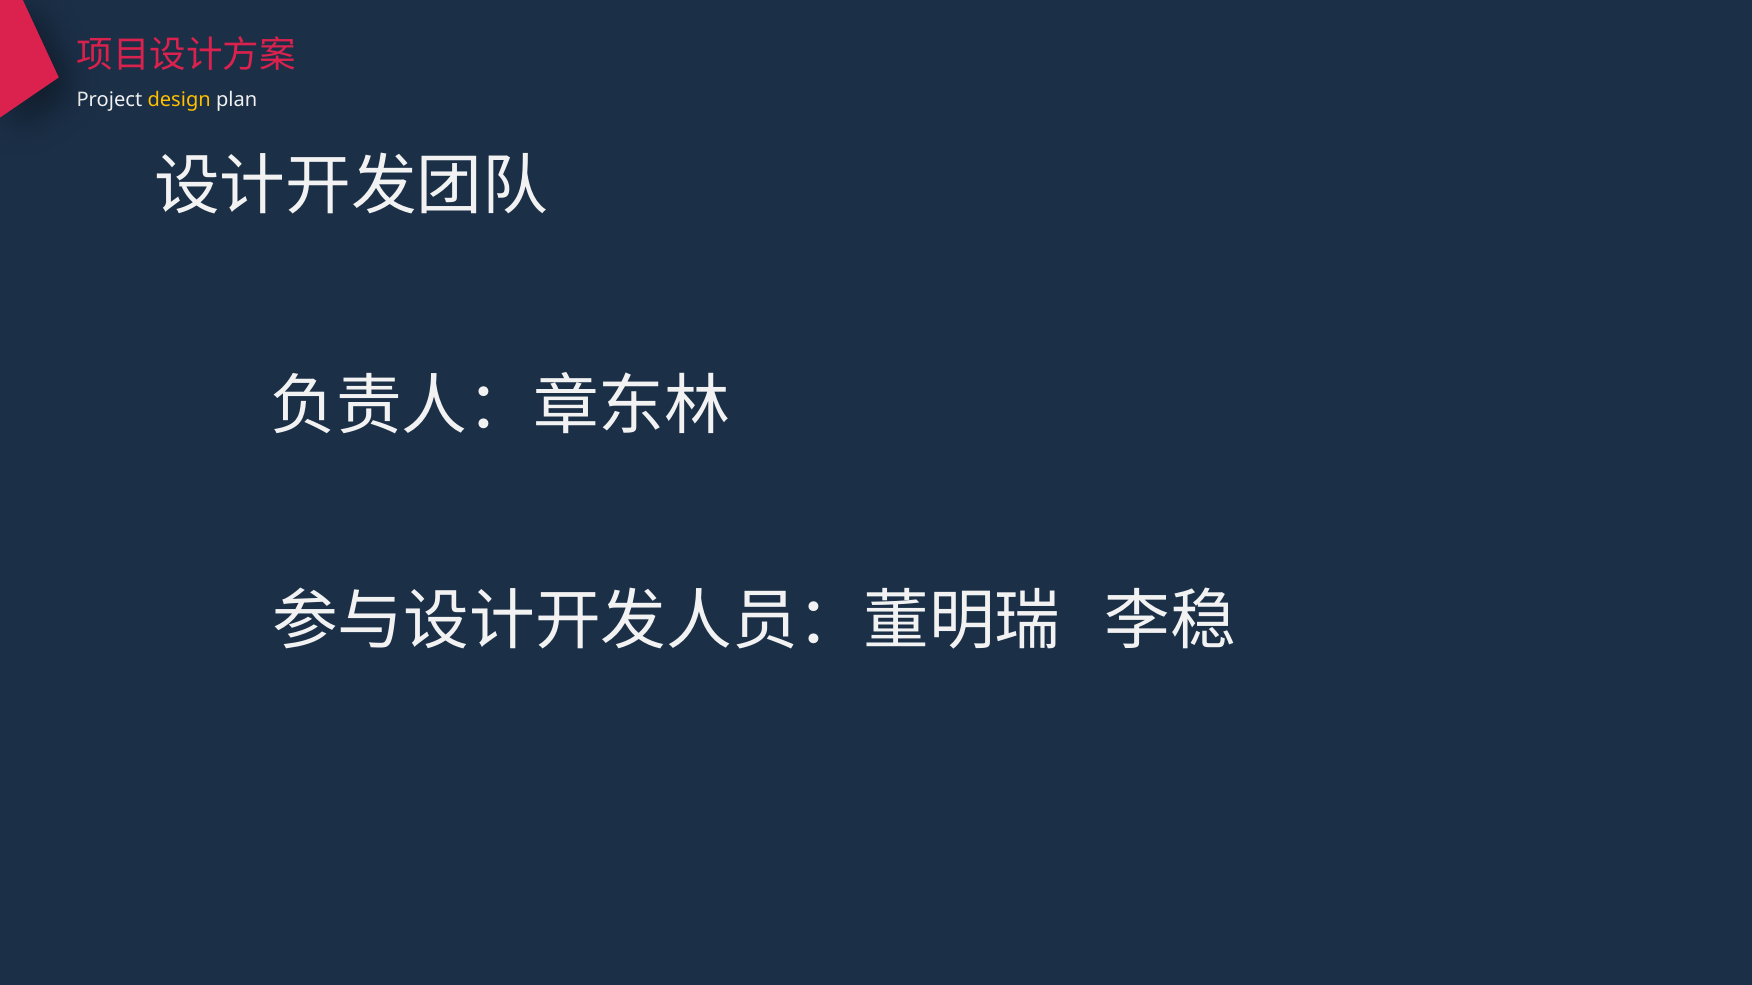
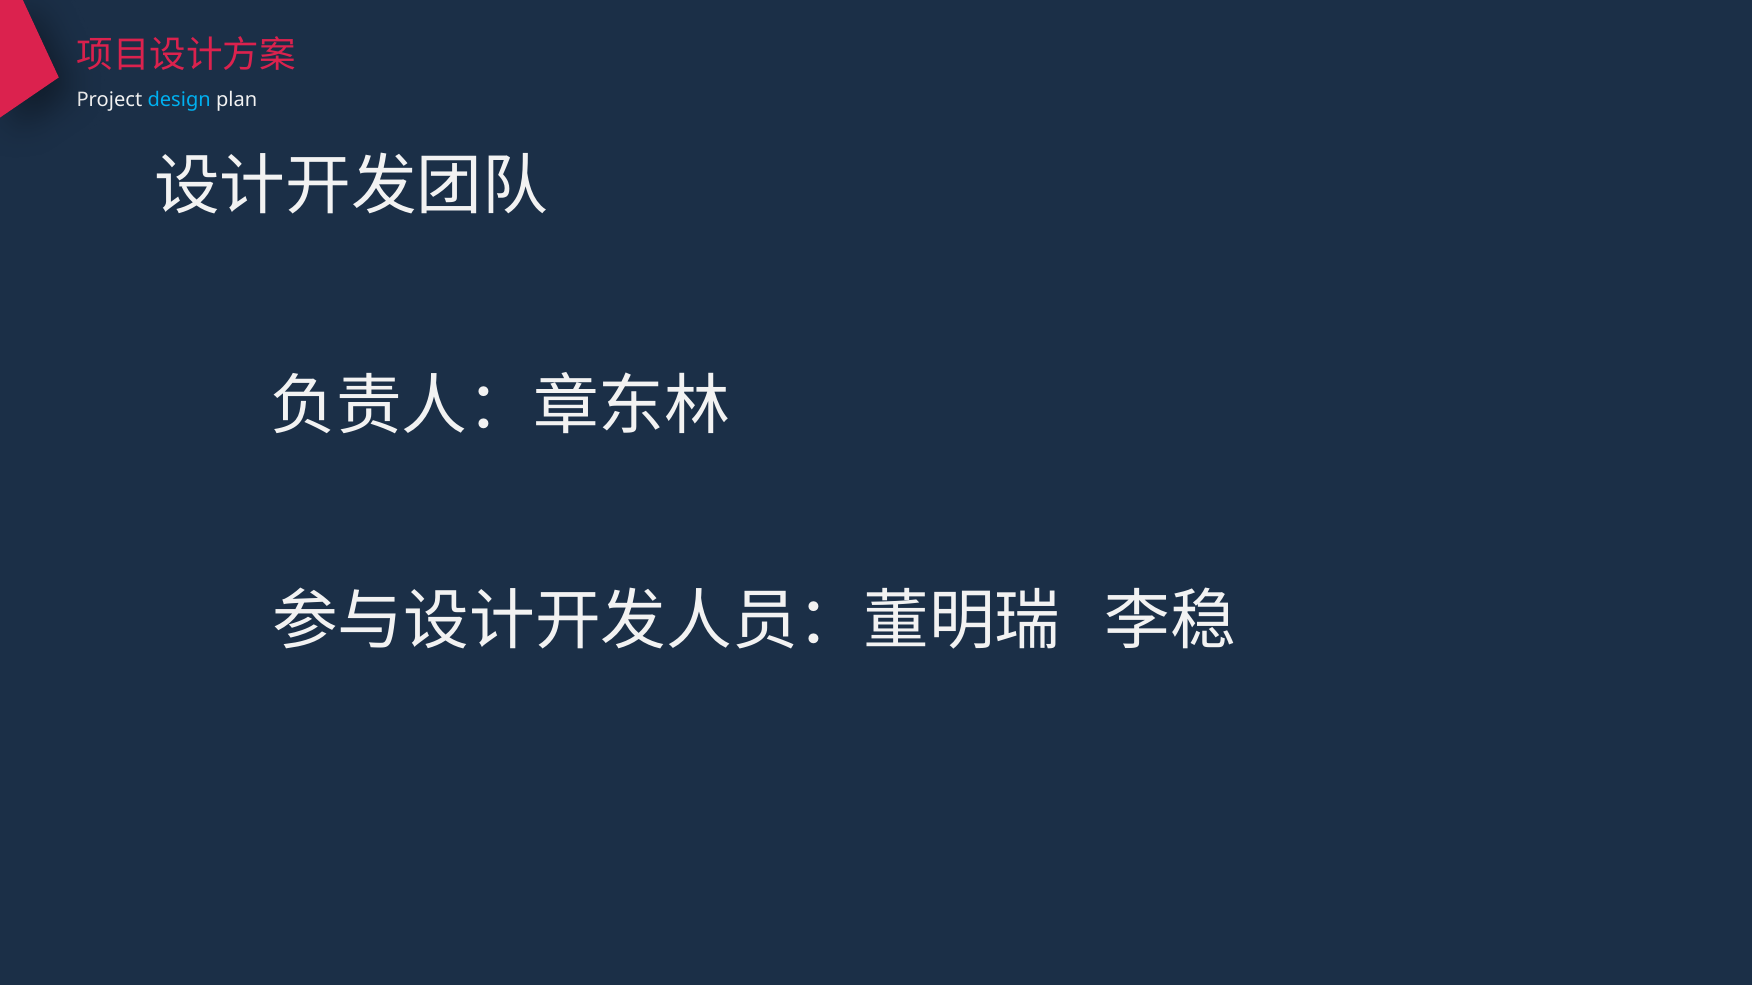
design colour: yellow -> light blue
